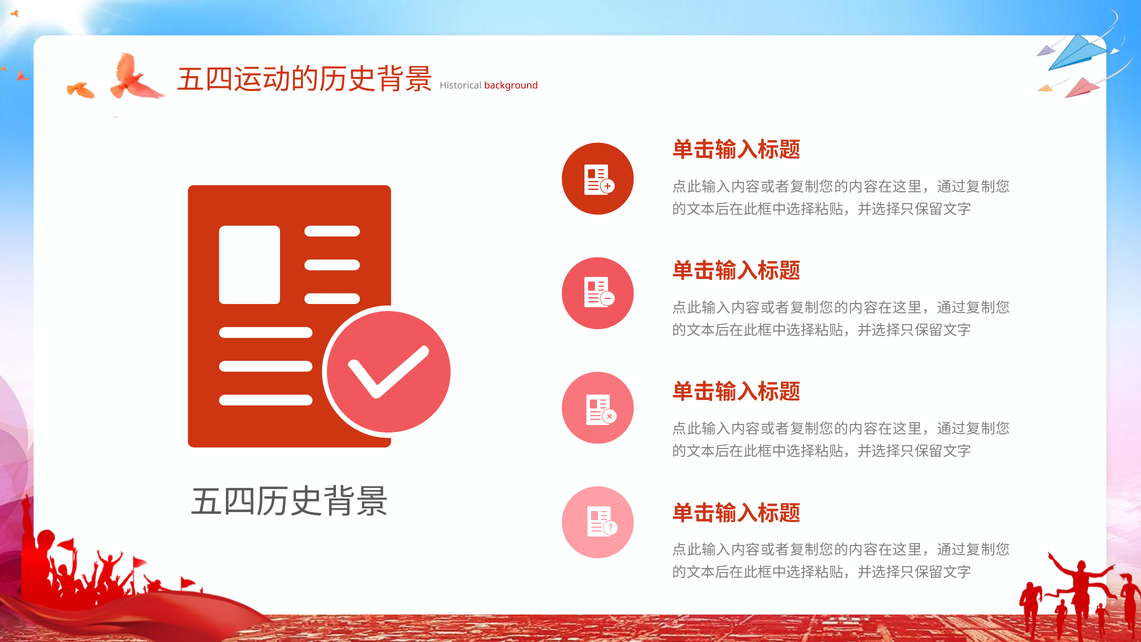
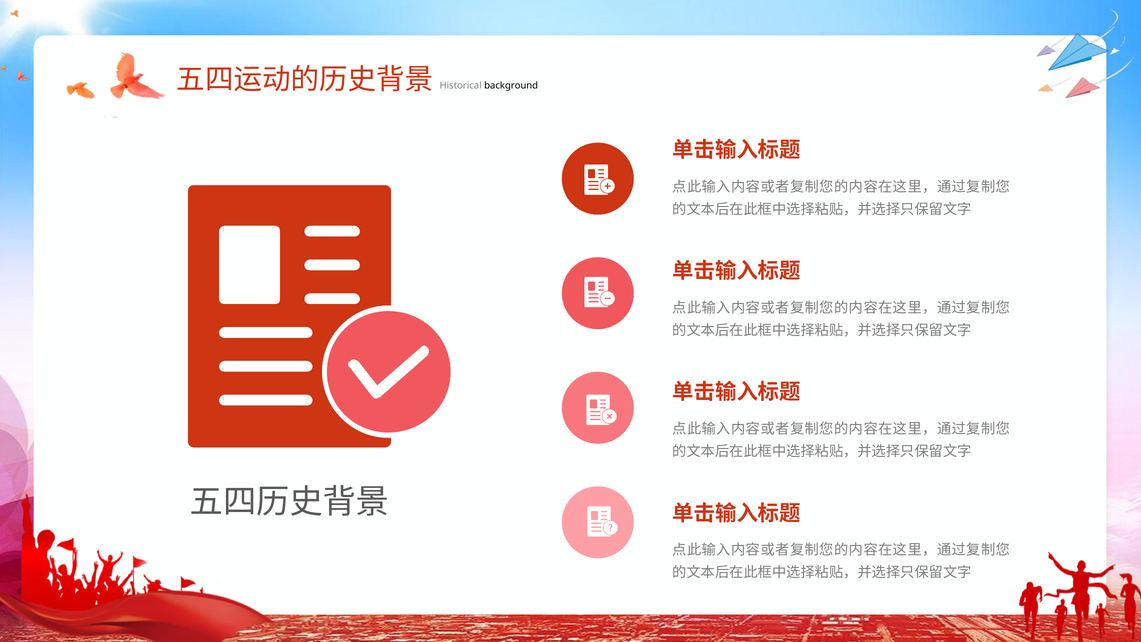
background colour: red -> black
